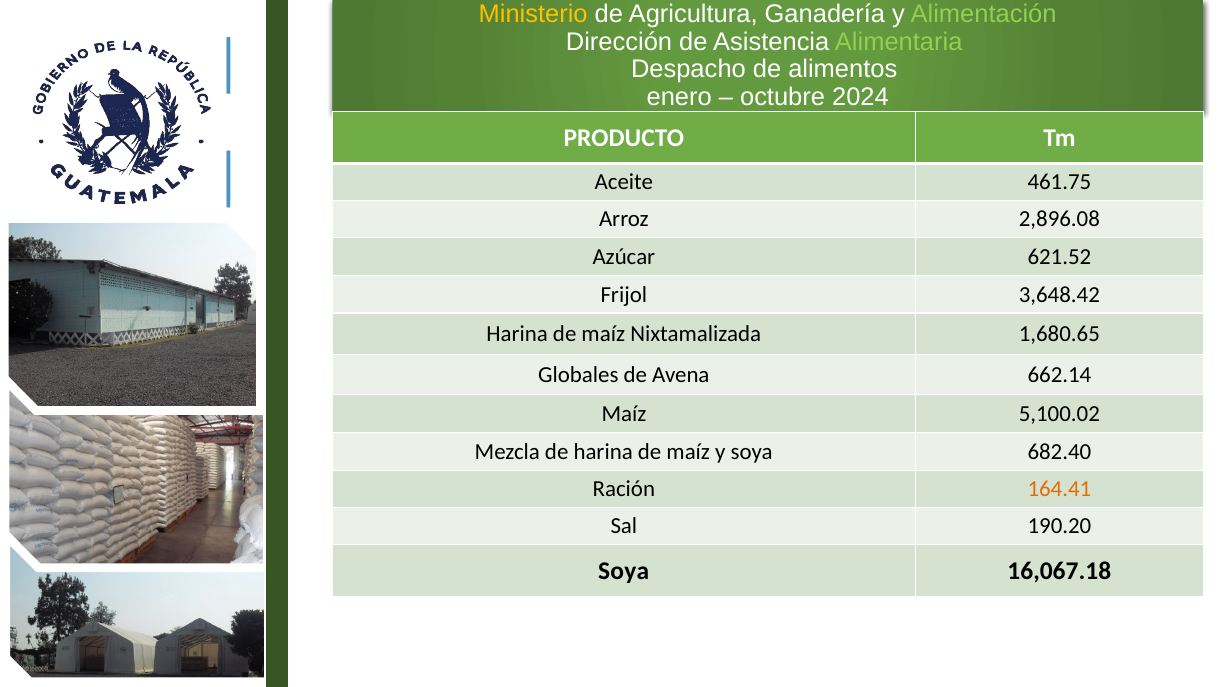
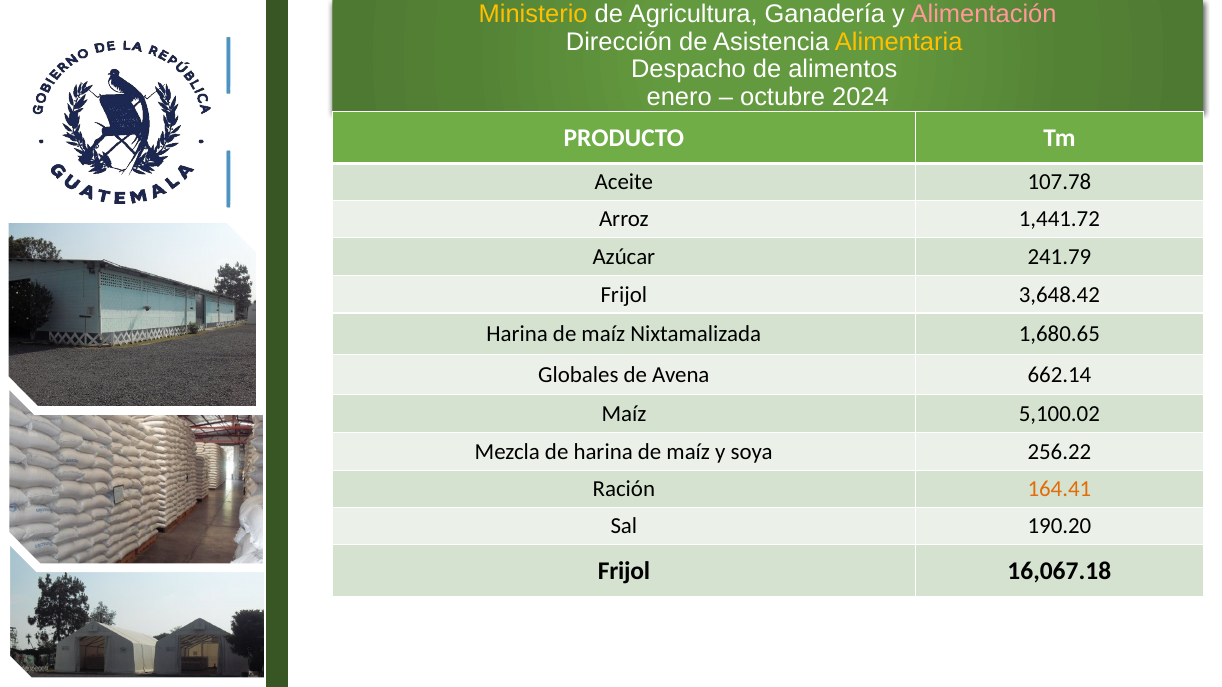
Alimentación colour: light green -> pink
Alimentaria colour: light green -> yellow
461.75: 461.75 -> 107.78
2,896.08: 2,896.08 -> 1,441.72
621.52: 621.52 -> 241.79
682.40: 682.40 -> 256.22
Soya at (624, 571): Soya -> Frijol
